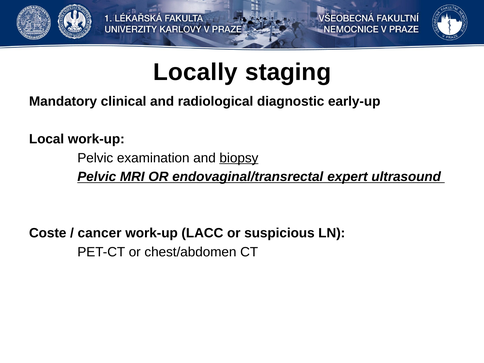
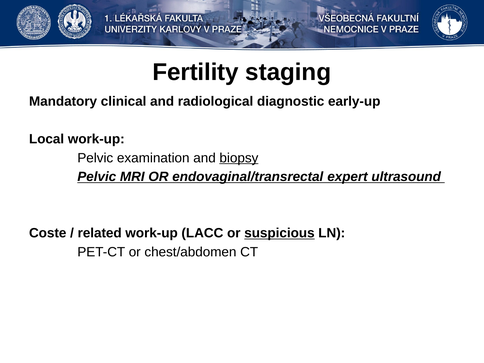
Locally: Locally -> Fertility
cancer: cancer -> related
suspicious underline: none -> present
